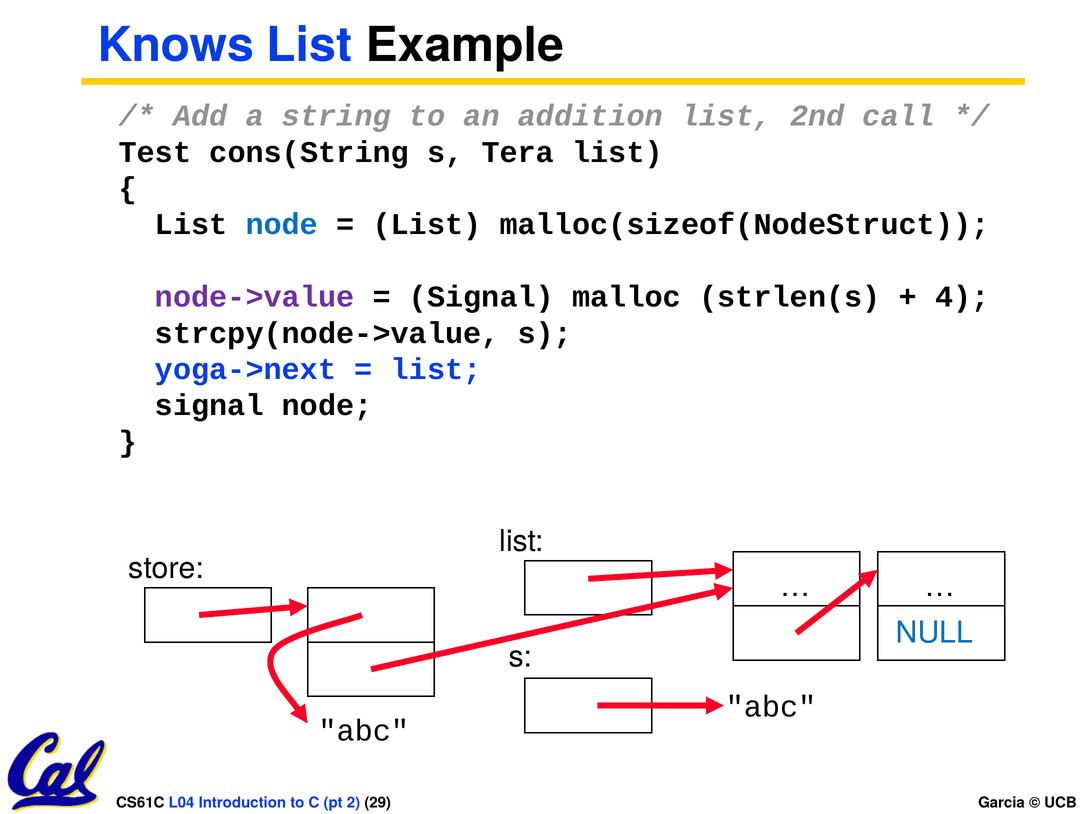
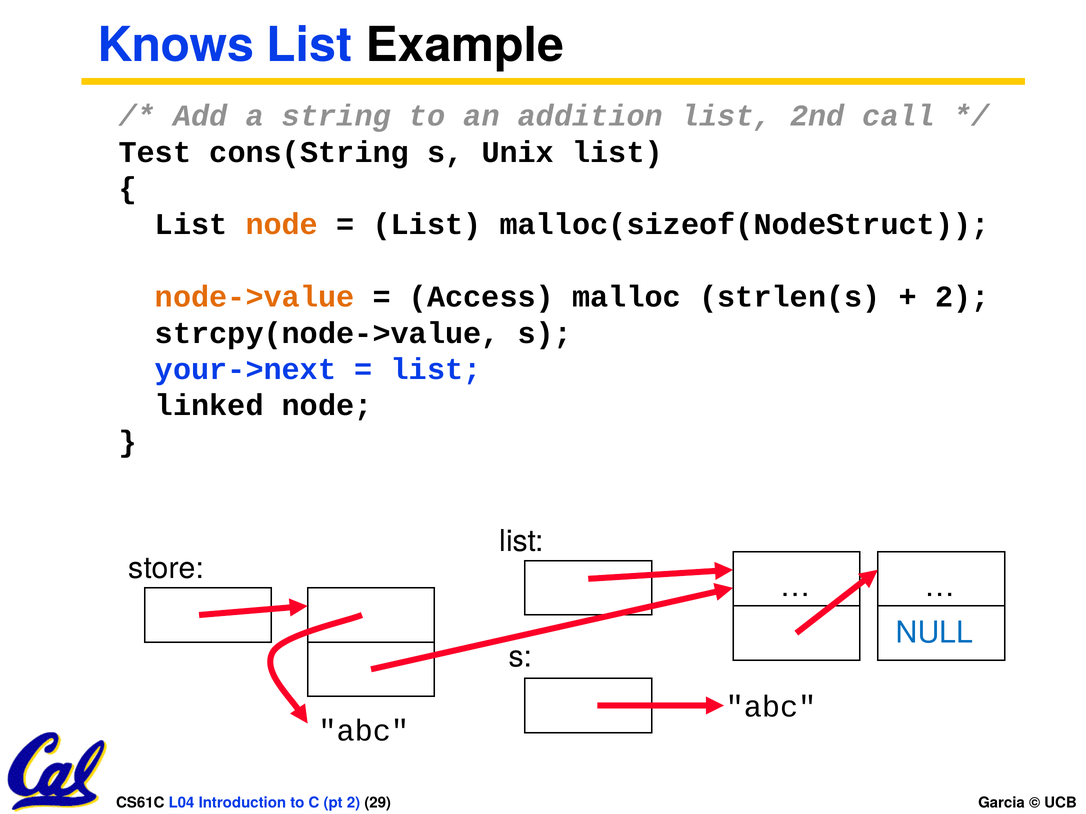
Tera: Tera -> Unix
node at (282, 225) colour: blue -> orange
node->value colour: purple -> orange
Signal at (481, 297): Signal -> Access
4 at (962, 297): 4 -> 2
yoga->next: yoga->next -> your->next
signal at (209, 406): signal -> linked
